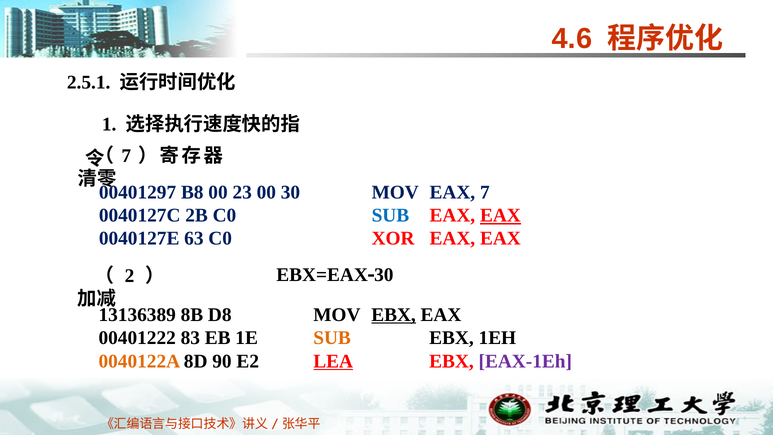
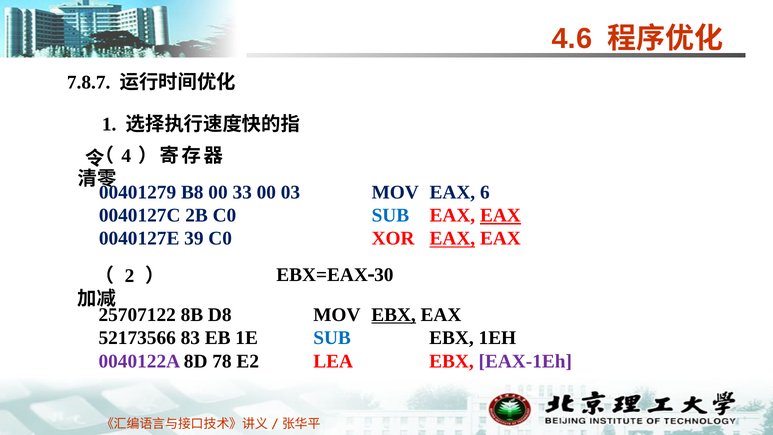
2.5.1: 2.5.1 -> 7.8.7
7 at (126, 156): 7 -> 4
00401297: 00401297 -> 00401279
23: 23 -> 33
00 30: 30 -> 03
EAX 7: 7 -> 6
63: 63 -> 39
EAX at (452, 238) underline: none -> present
13136389: 13136389 -> 25707122
00401222: 00401222 -> 52173566
SUB at (332, 338) colour: orange -> blue
0040122A colour: orange -> purple
90: 90 -> 78
LEA underline: present -> none
